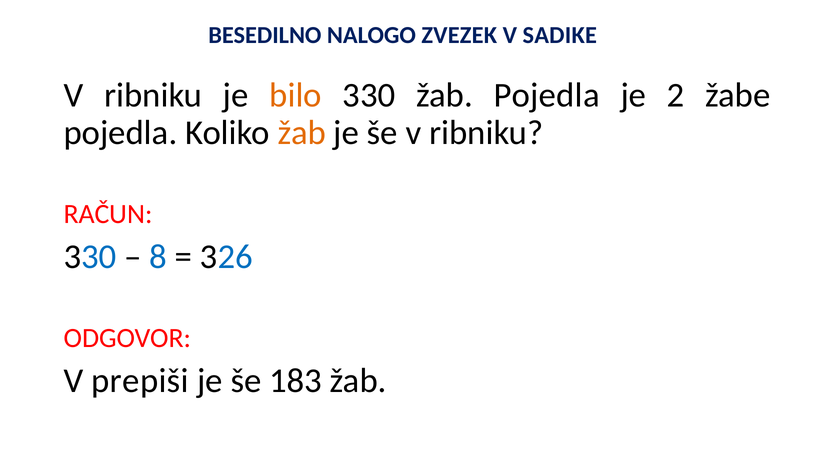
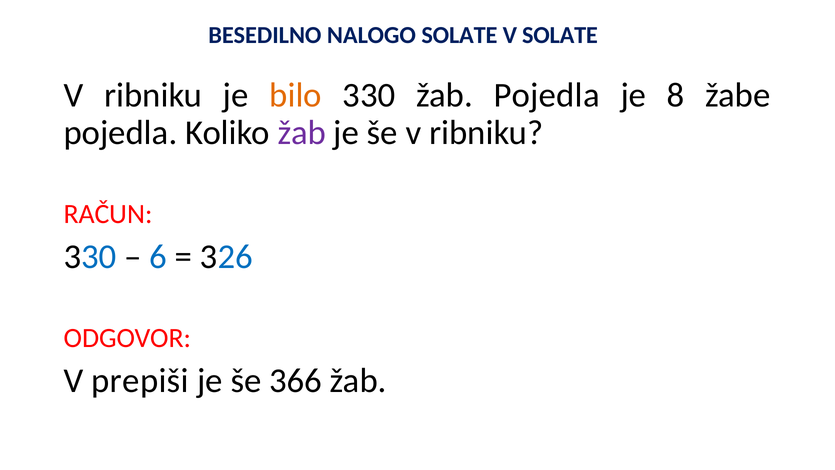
NALOGO ZVEZEK: ZVEZEK -> SOLATE
V SADIKE: SADIKE -> SOLATE
2: 2 -> 8
žab at (302, 133) colour: orange -> purple
8: 8 -> 6
183: 183 -> 366
